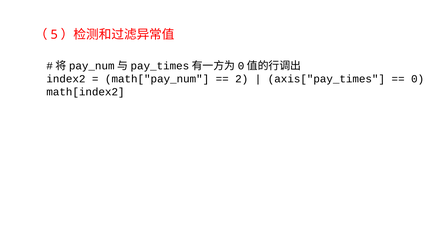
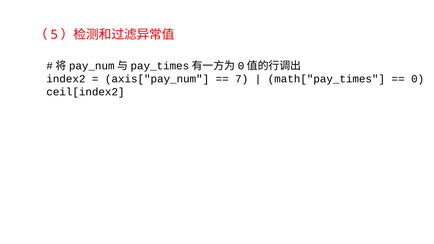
math["pay_num: math["pay_num -> axis["pay_num
2: 2 -> 7
axis["pay_times: axis["pay_times -> math["pay_times
math[index2: math[index2 -> ceil[index2
